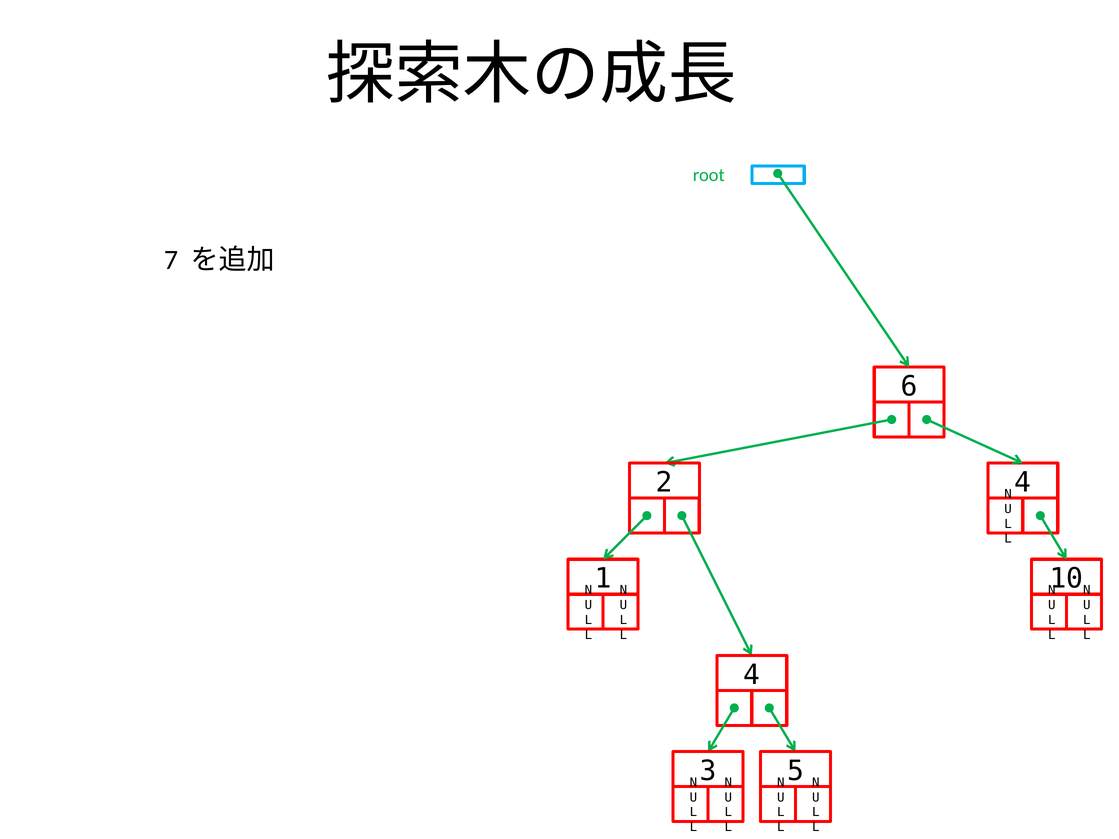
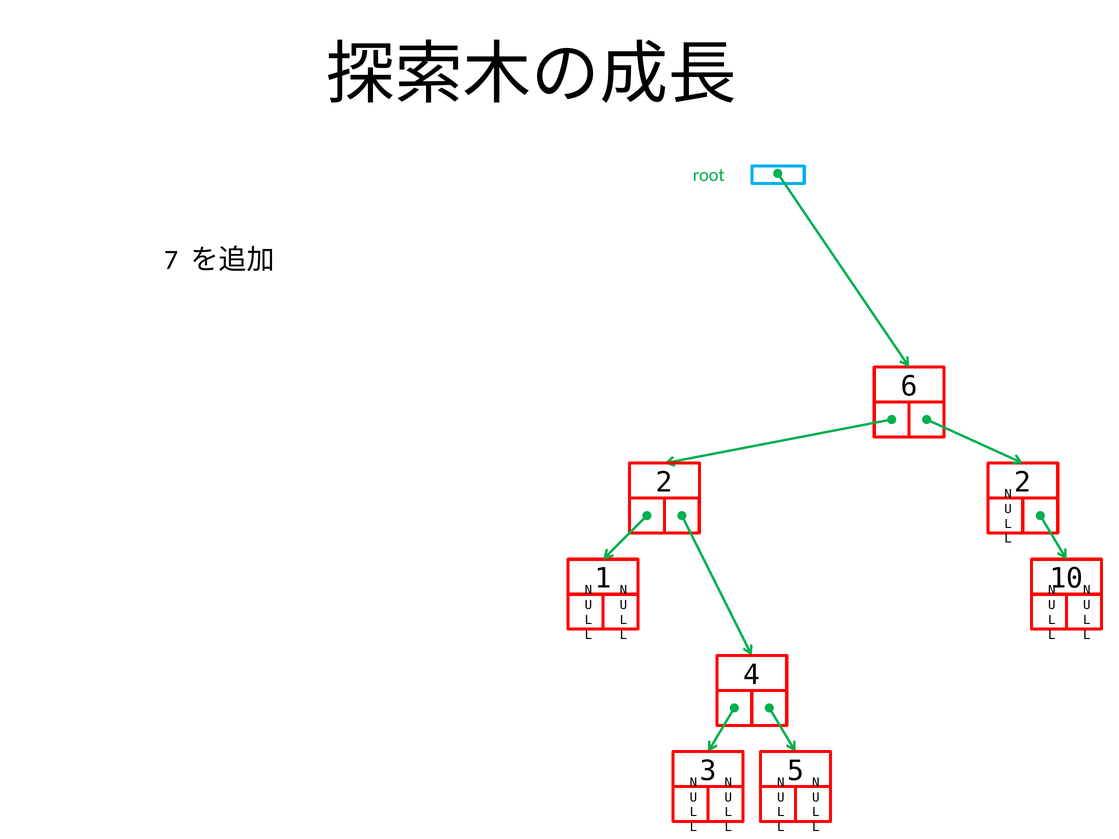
2 4: 4 -> 2
